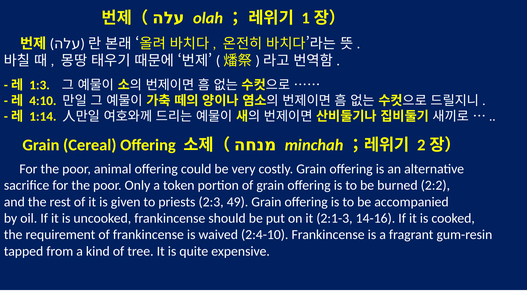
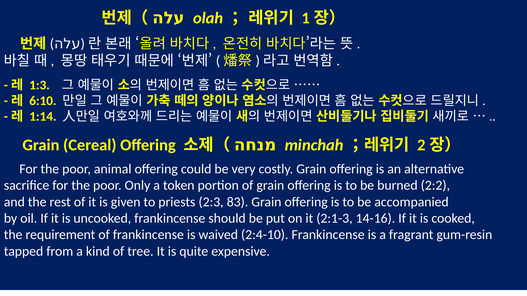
4:10: 4:10 -> 6:10
49: 49 -> 83
